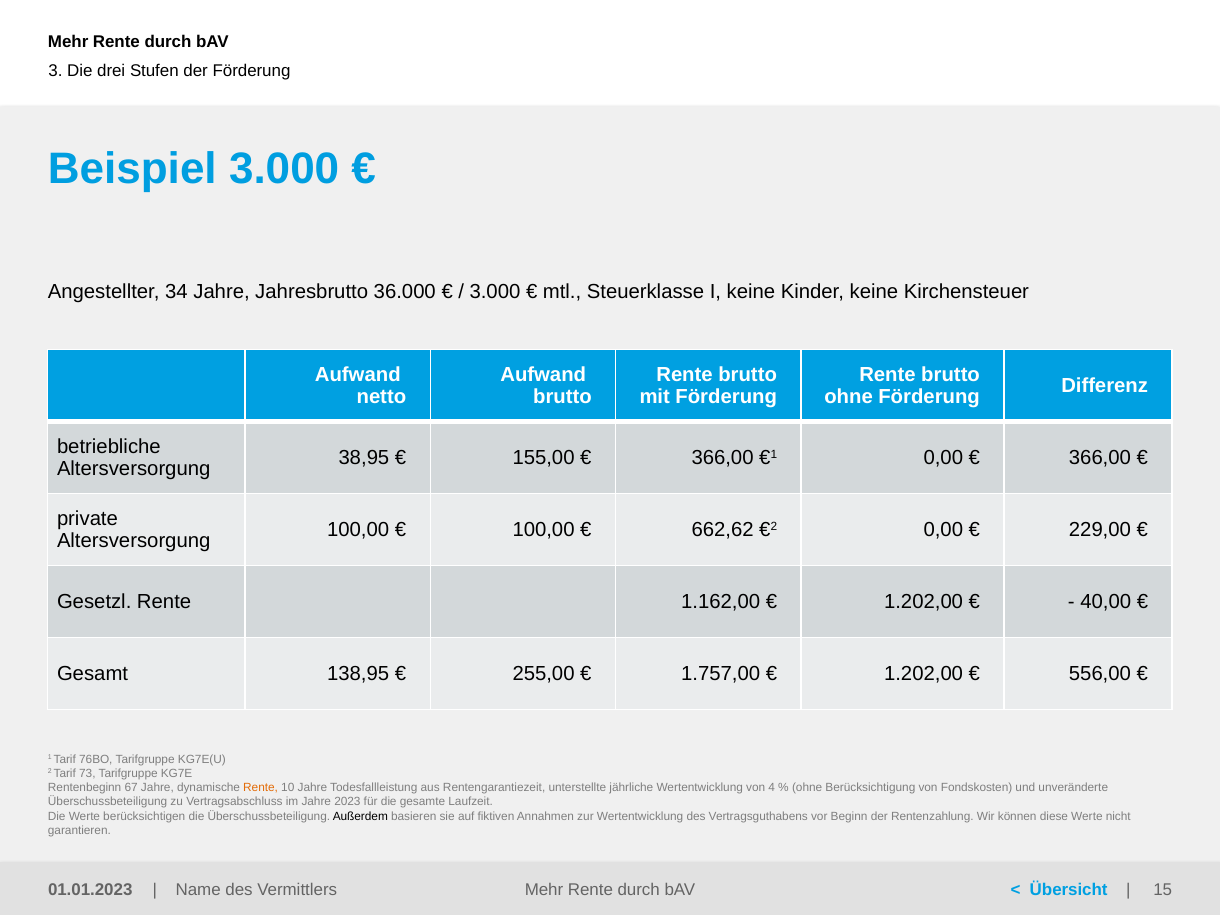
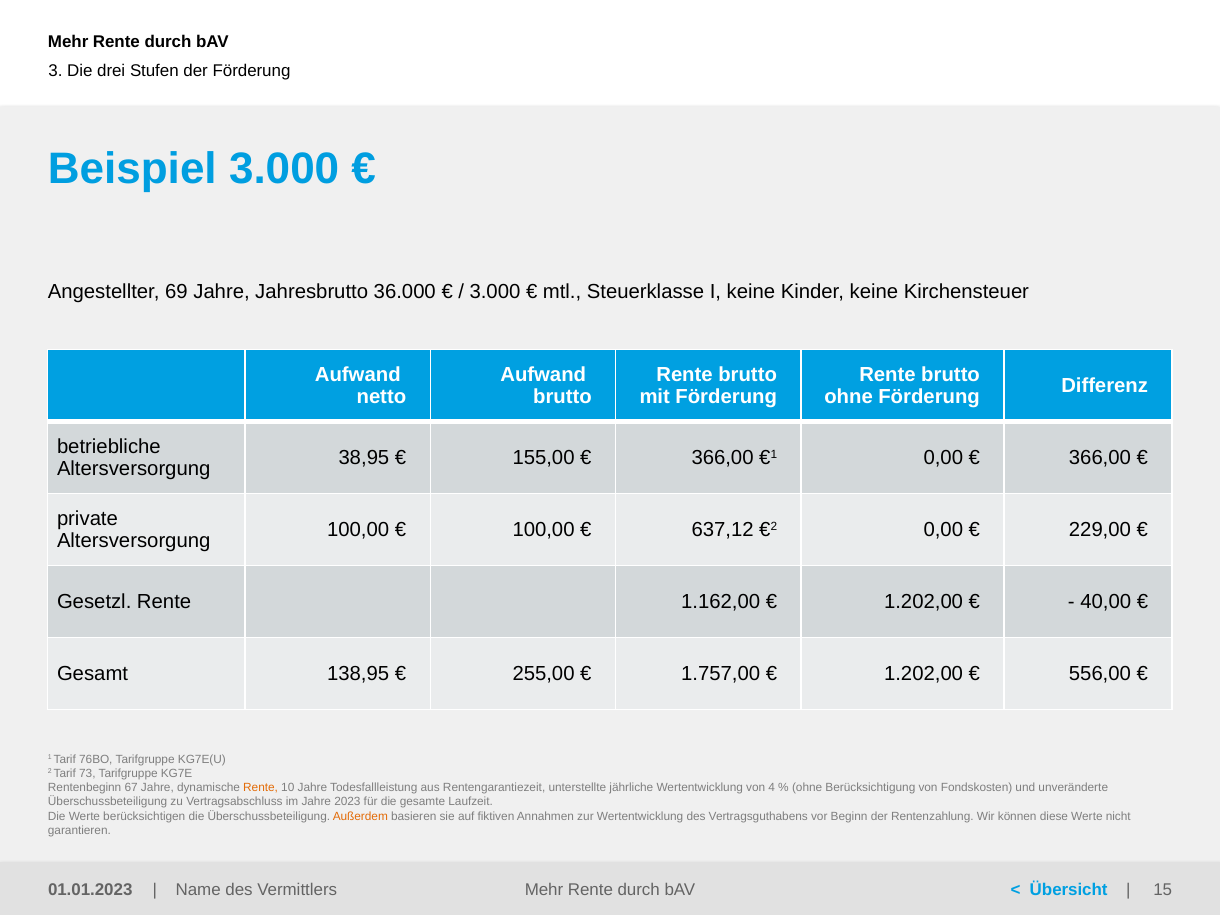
34: 34 -> 69
662,62: 662,62 -> 637,12
Außerdem colour: black -> orange
